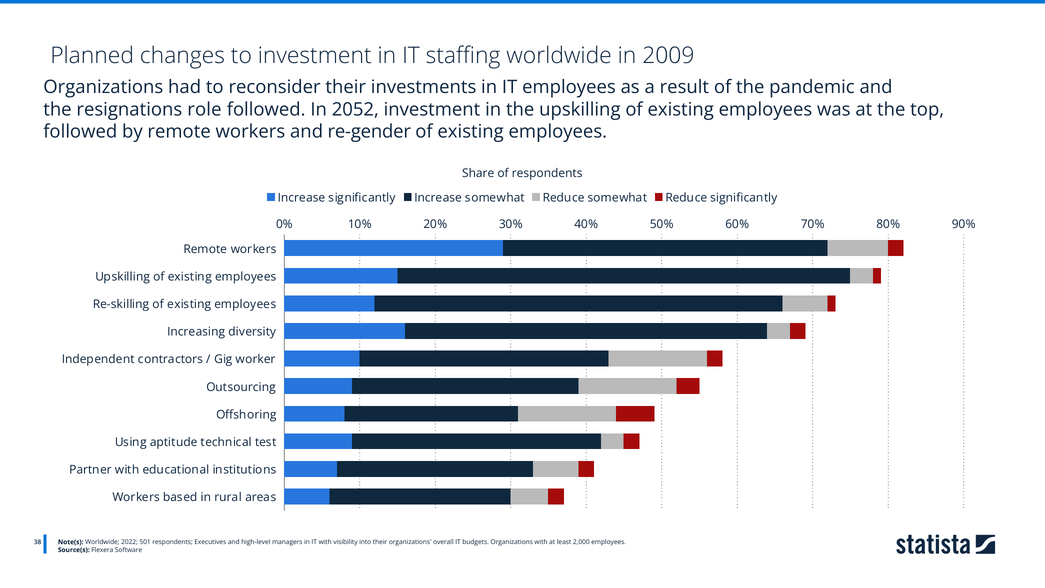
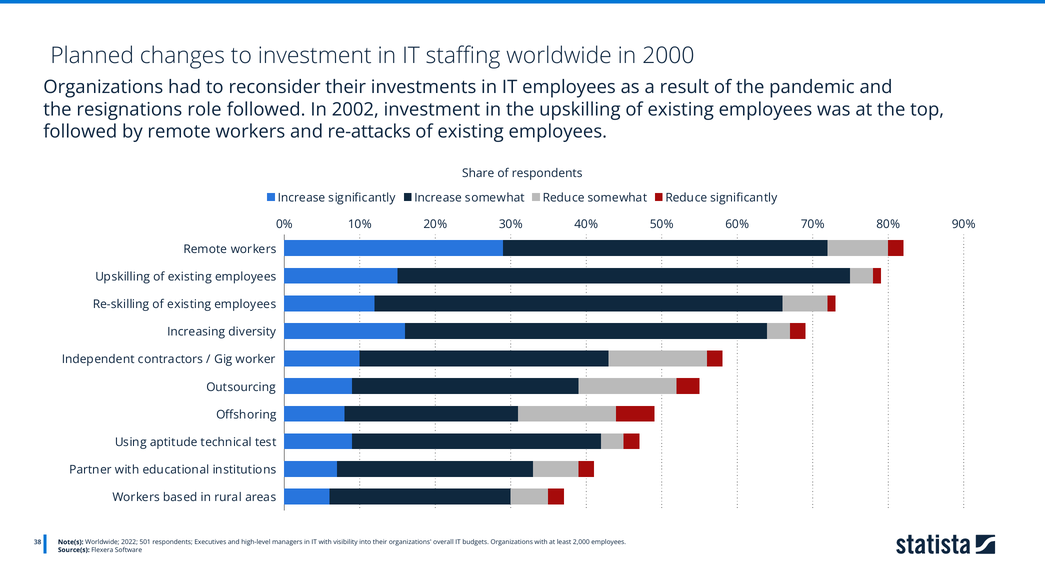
2009: 2009 -> 2000
2052: 2052 -> 2002
re-gender: re-gender -> re-attacks
